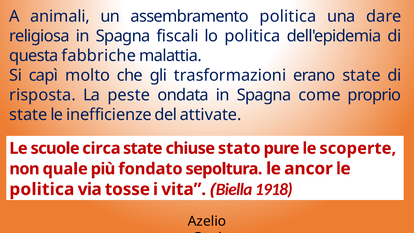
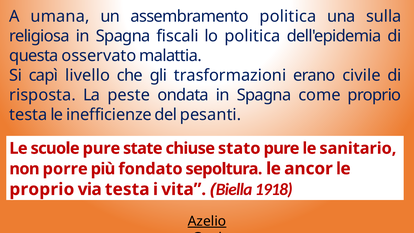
animali: animali -> umana
dare: dare -> sulla
fabbriche: fabbriche -> osservato
molto: molto -> livello
erano state: state -> civile
state at (28, 115): state -> testa
attivate: attivate -> pesanti
scuole circa: circa -> pure
scoperte: scoperte -> sanitario
quale: quale -> porre
politica at (42, 189): politica -> proprio
via tosse: tosse -> testa
Azelio underline: none -> present
